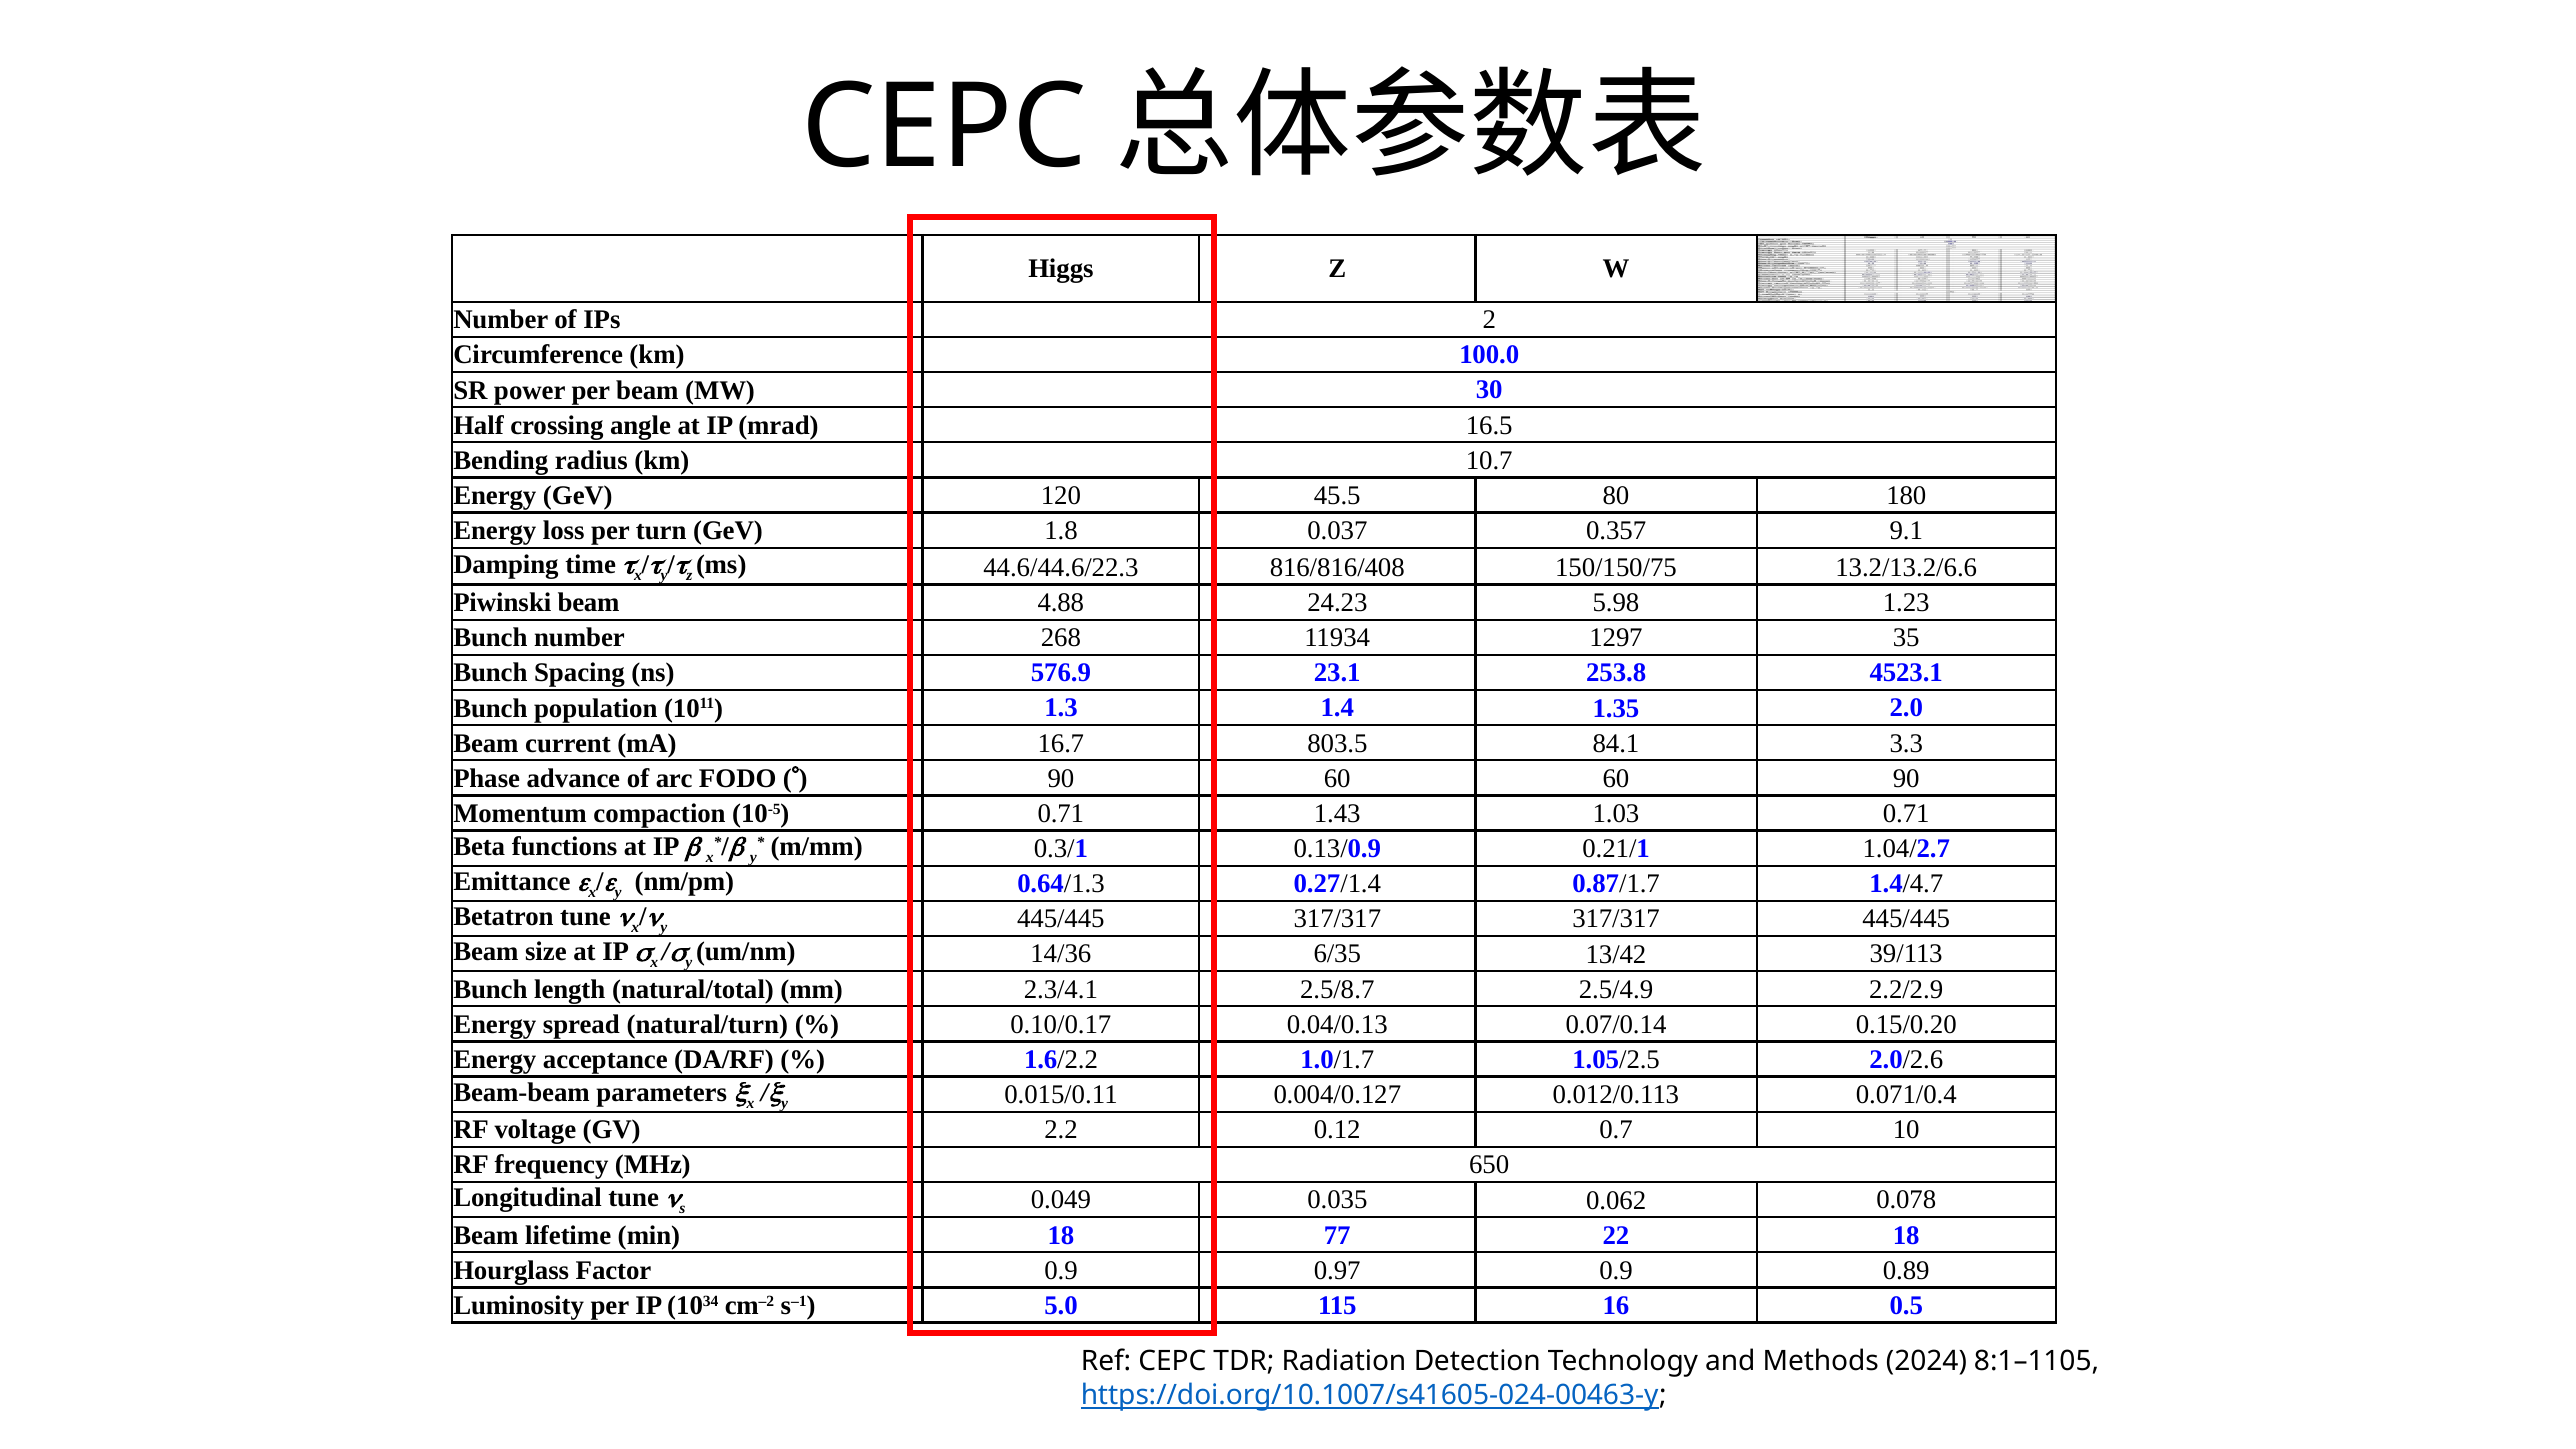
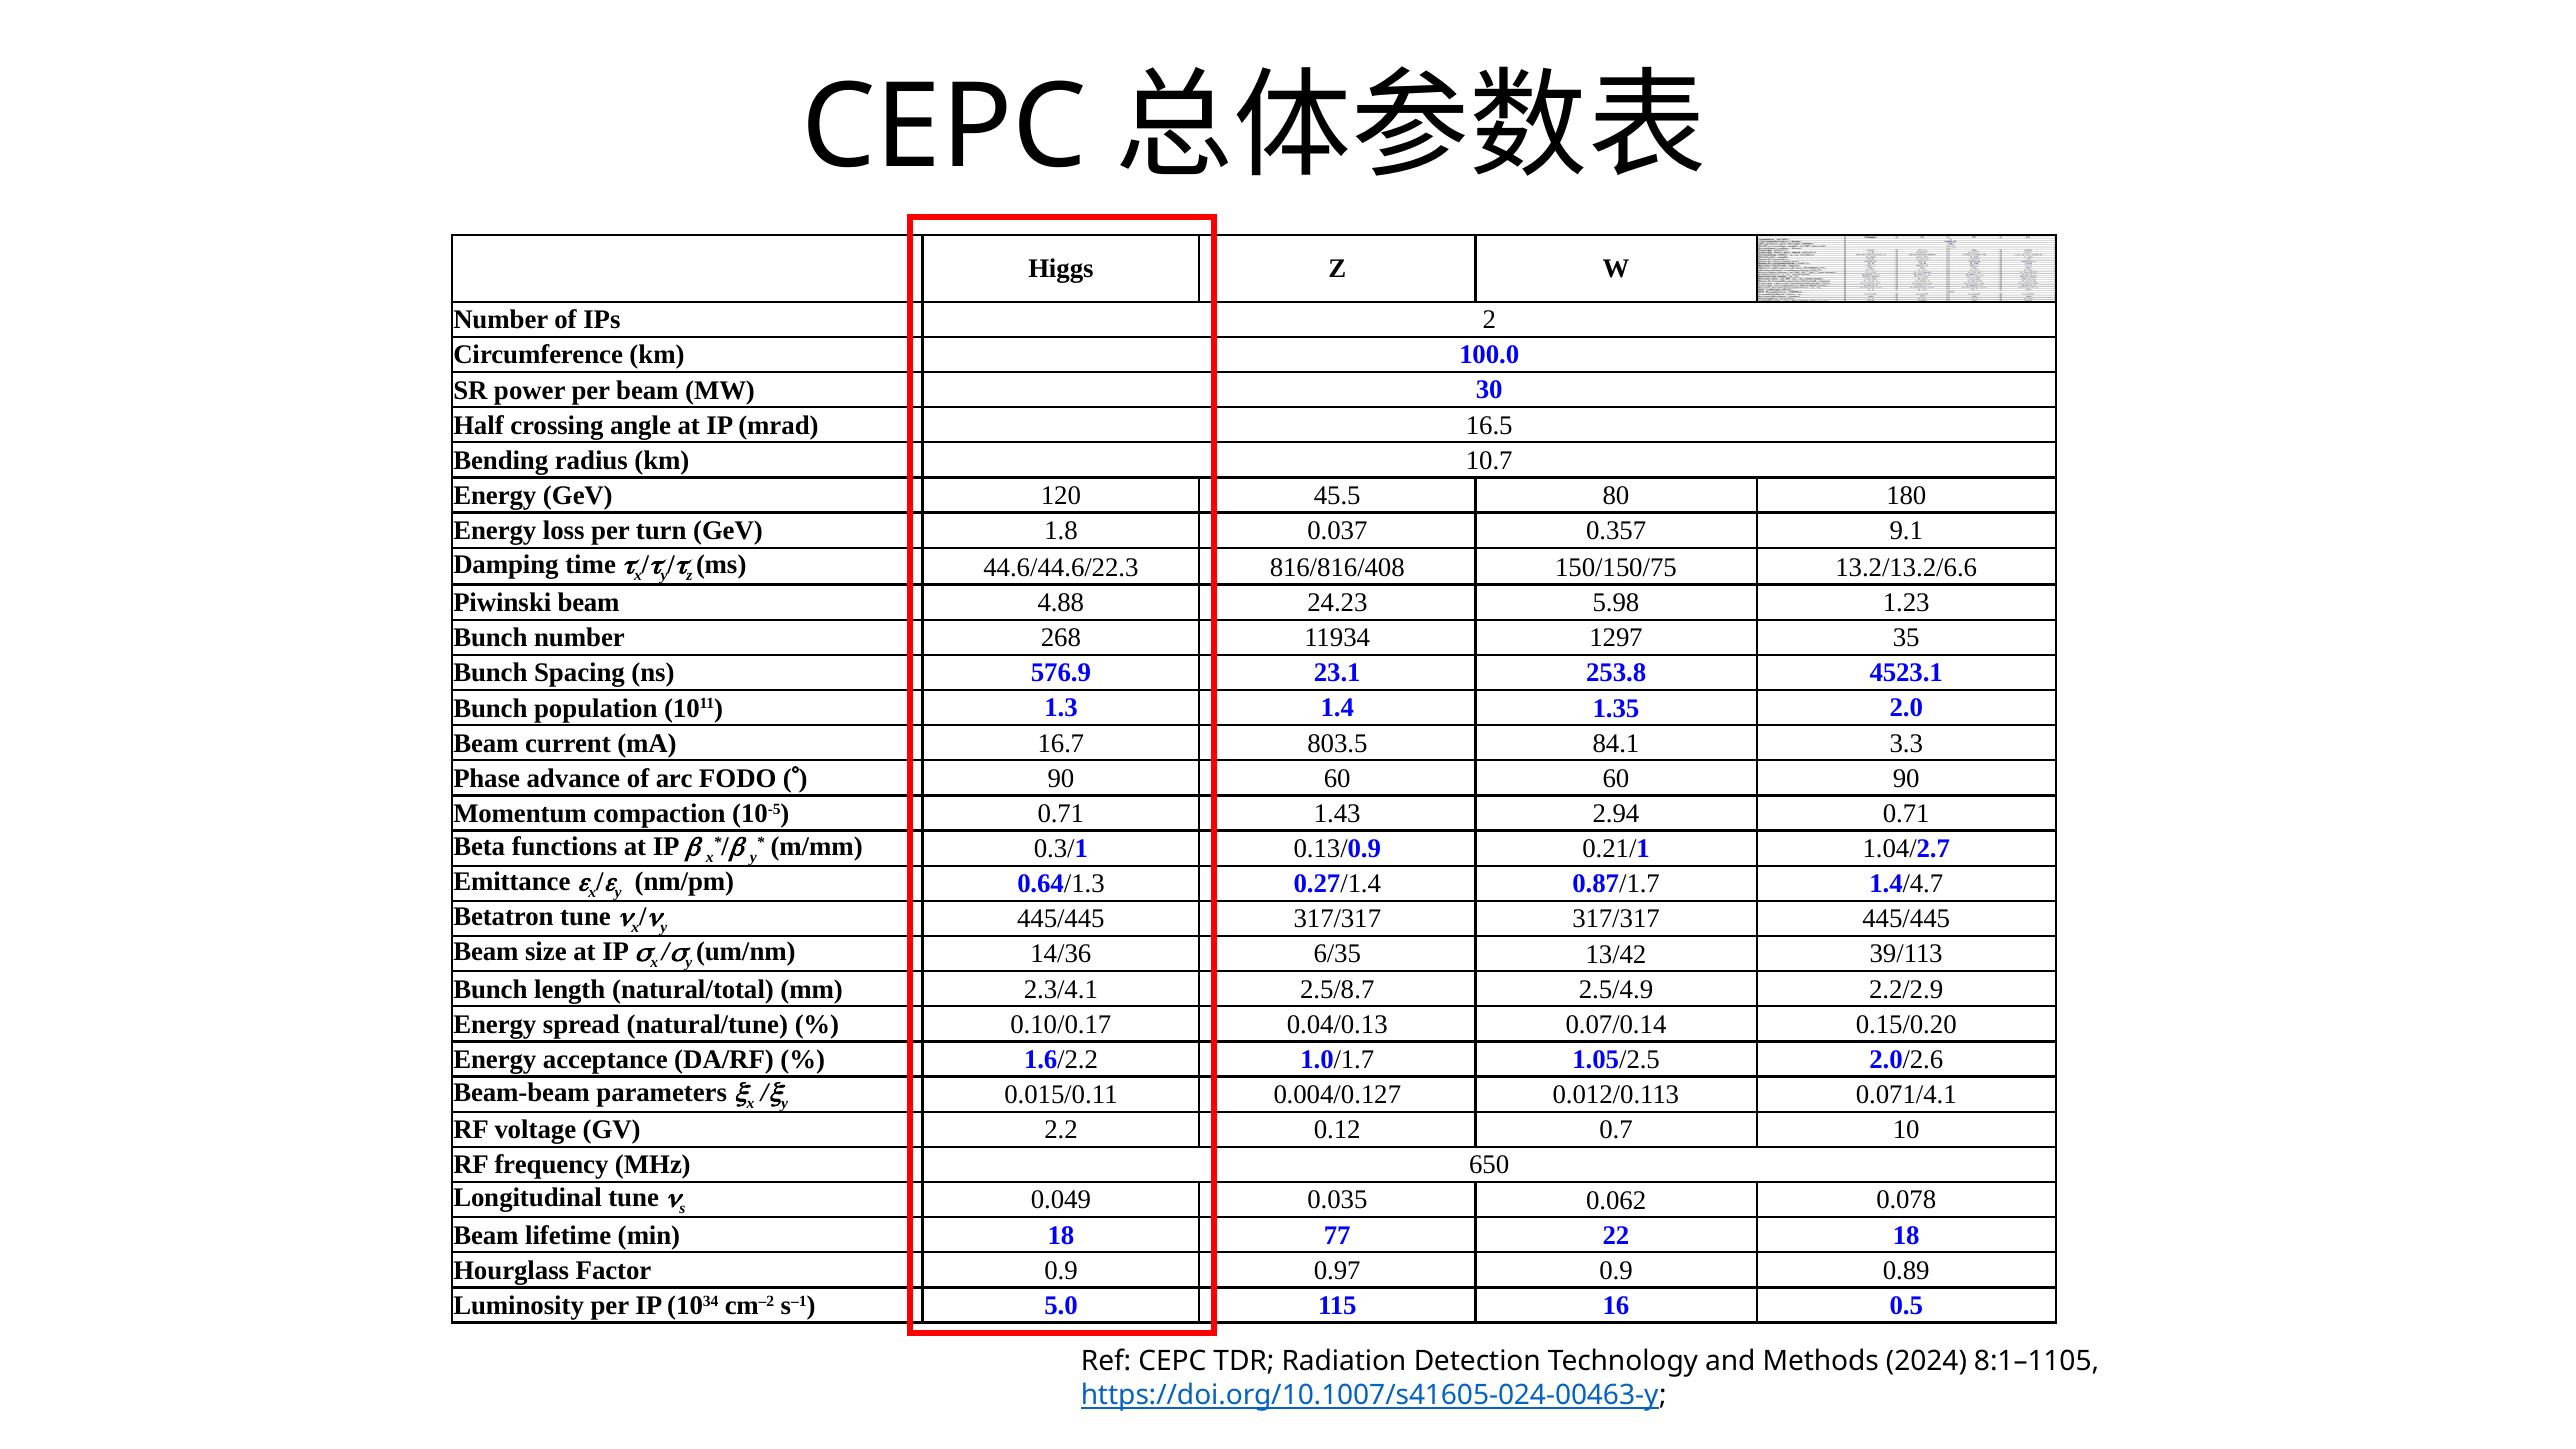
1.03: 1.03 -> 2.94
natural/turn: natural/turn -> natural/tune
0.071/0.4: 0.071/0.4 -> 0.071/4.1
